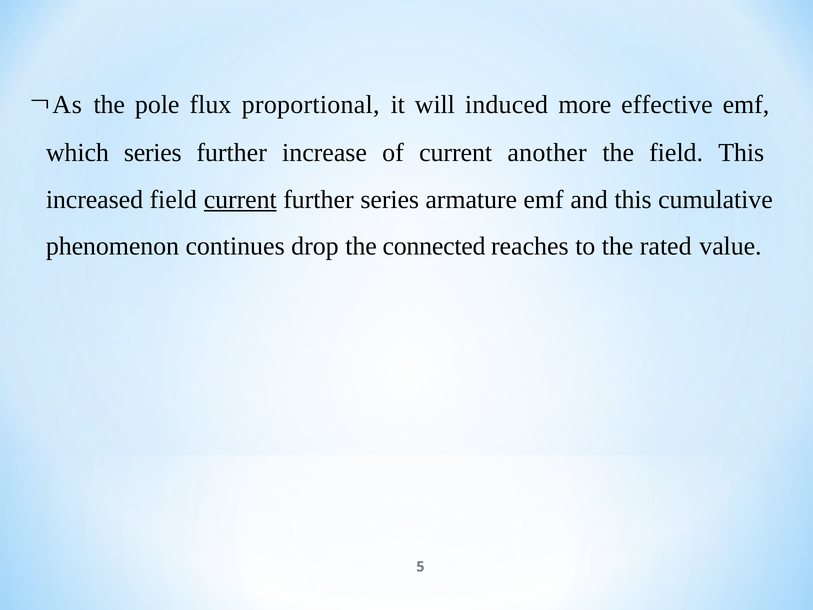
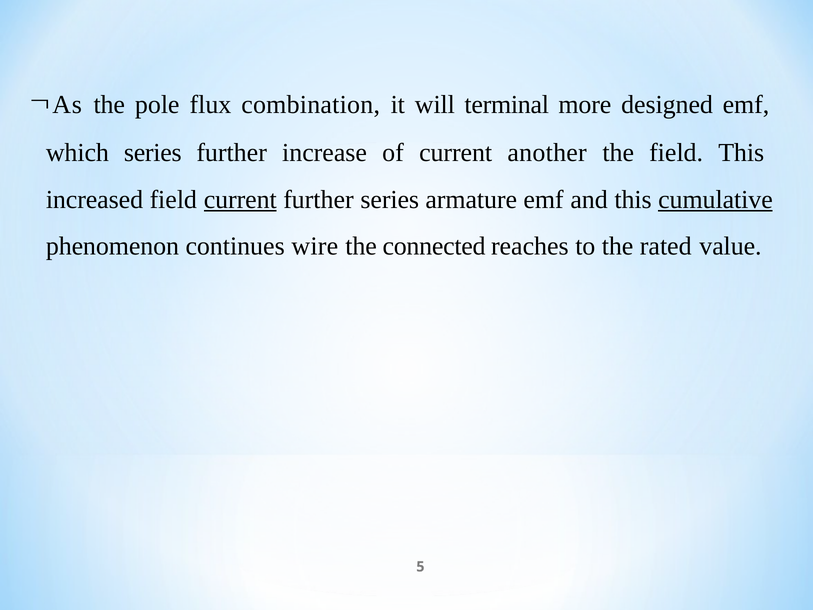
proportional: proportional -> combination
induced: induced -> terminal
effective: effective -> designed
cumulative underline: none -> present
drop: drop -> wire
